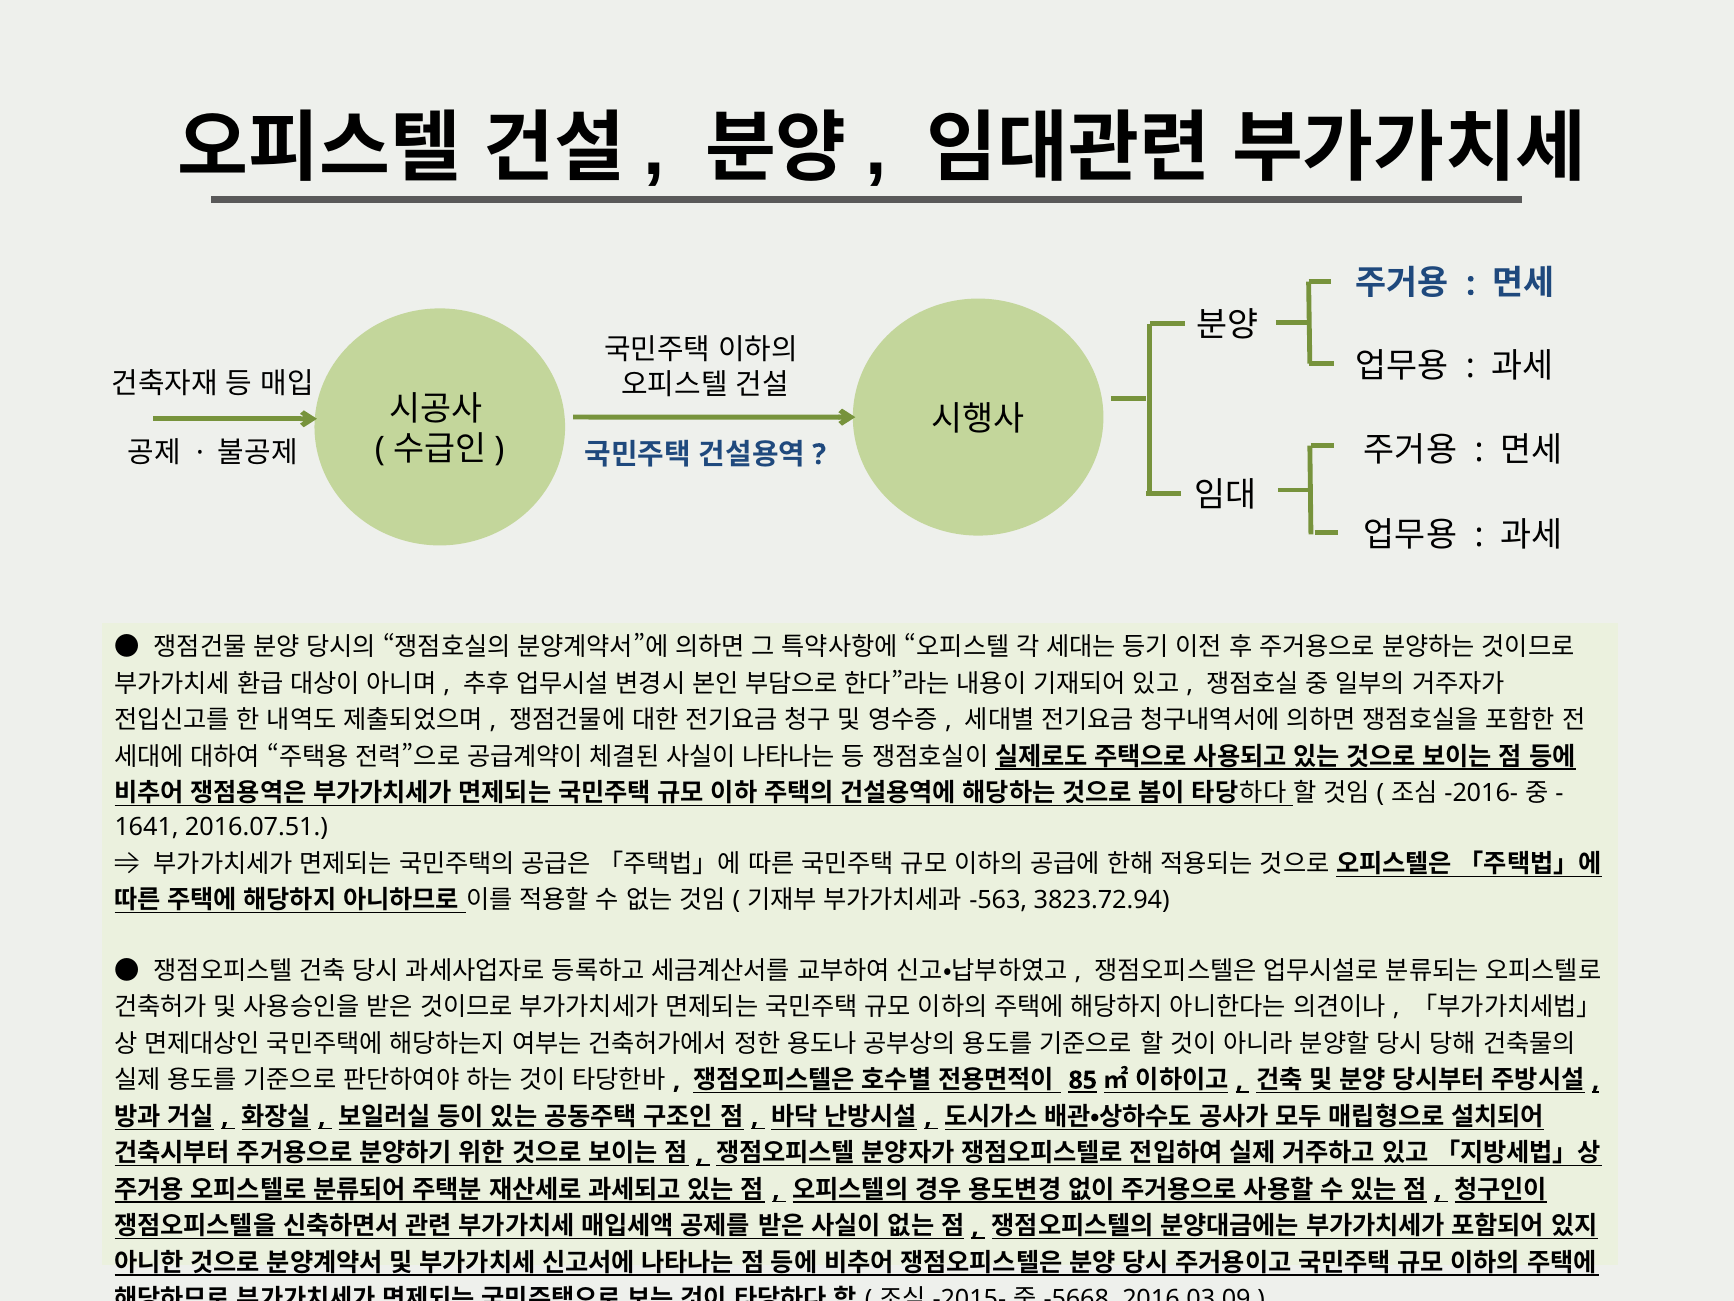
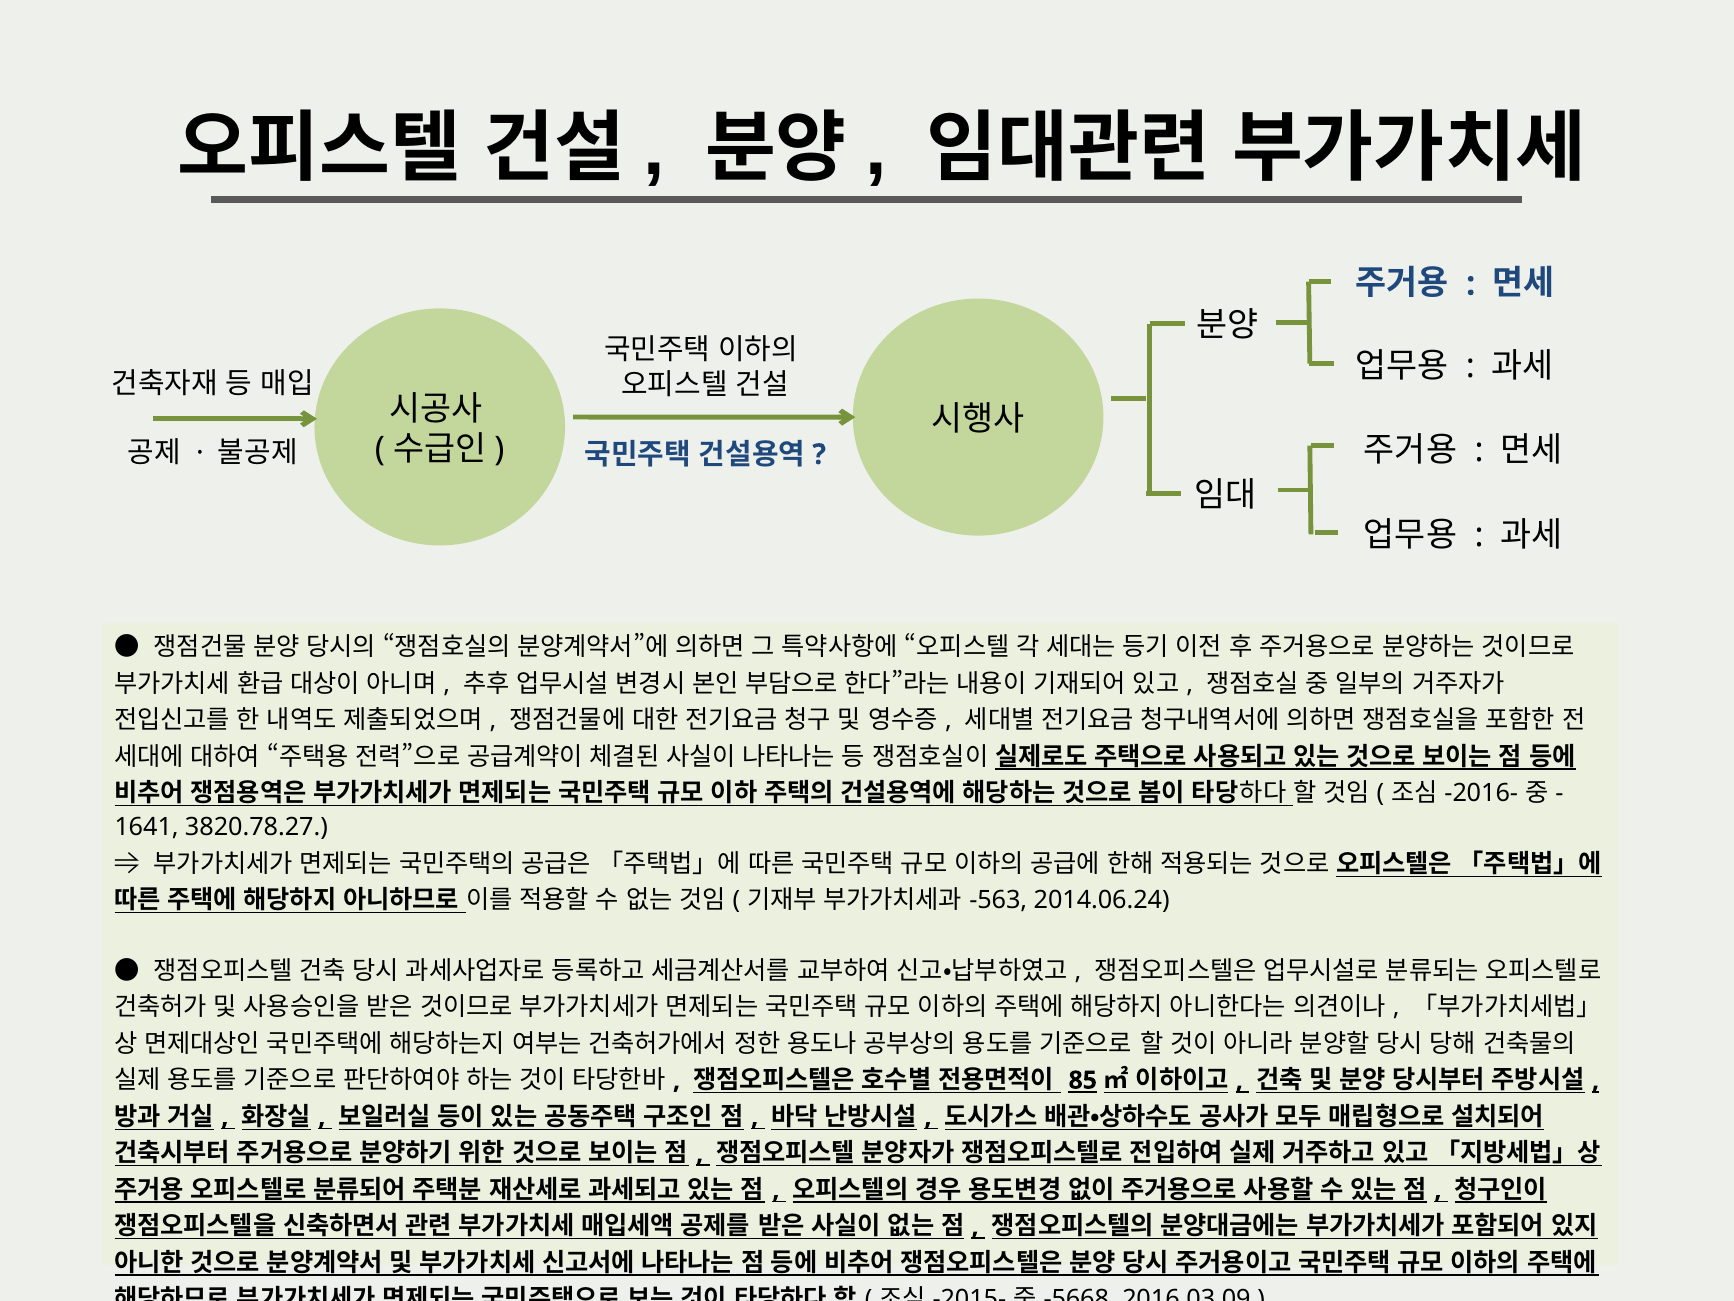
2016.07.51: 2016.07.51 -> 3820.78.27
3823.72.94: 3823.72.94 -> 2014.06.24
